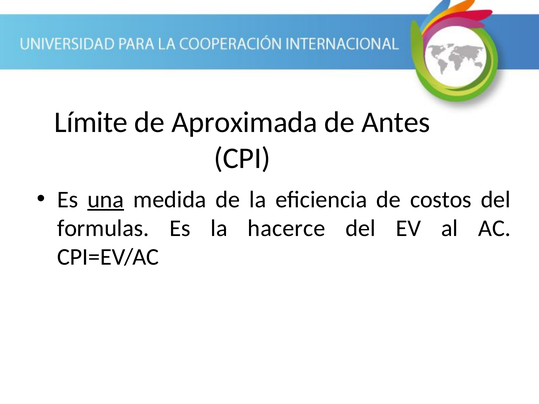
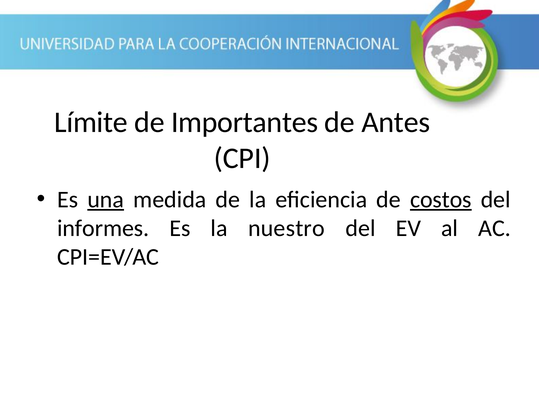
Aproximada: Aproximada -> Importantes
costos underline: none -> present
formulas: formulas -> informes
hacerce: hacerce -> nuestro
